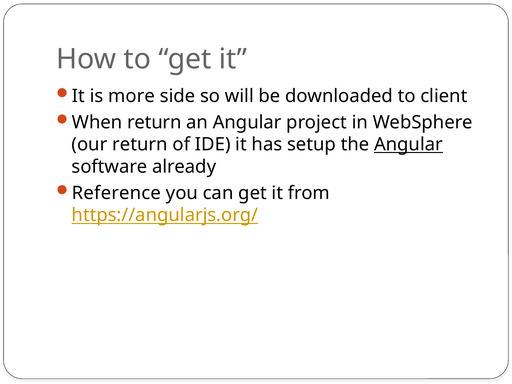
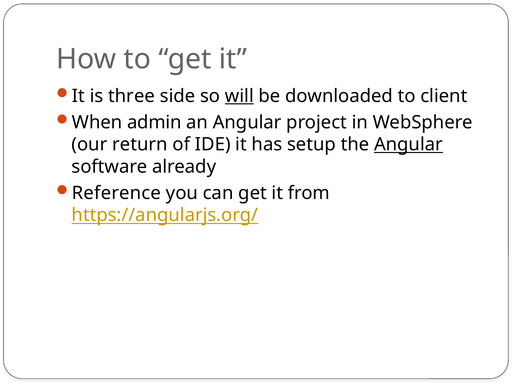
more: more -> three
will underline: none -> present
When return: return -> admin
